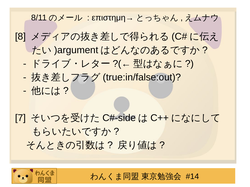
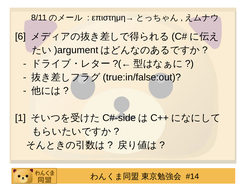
8: 8 -> 6
7: 7 -> 1
